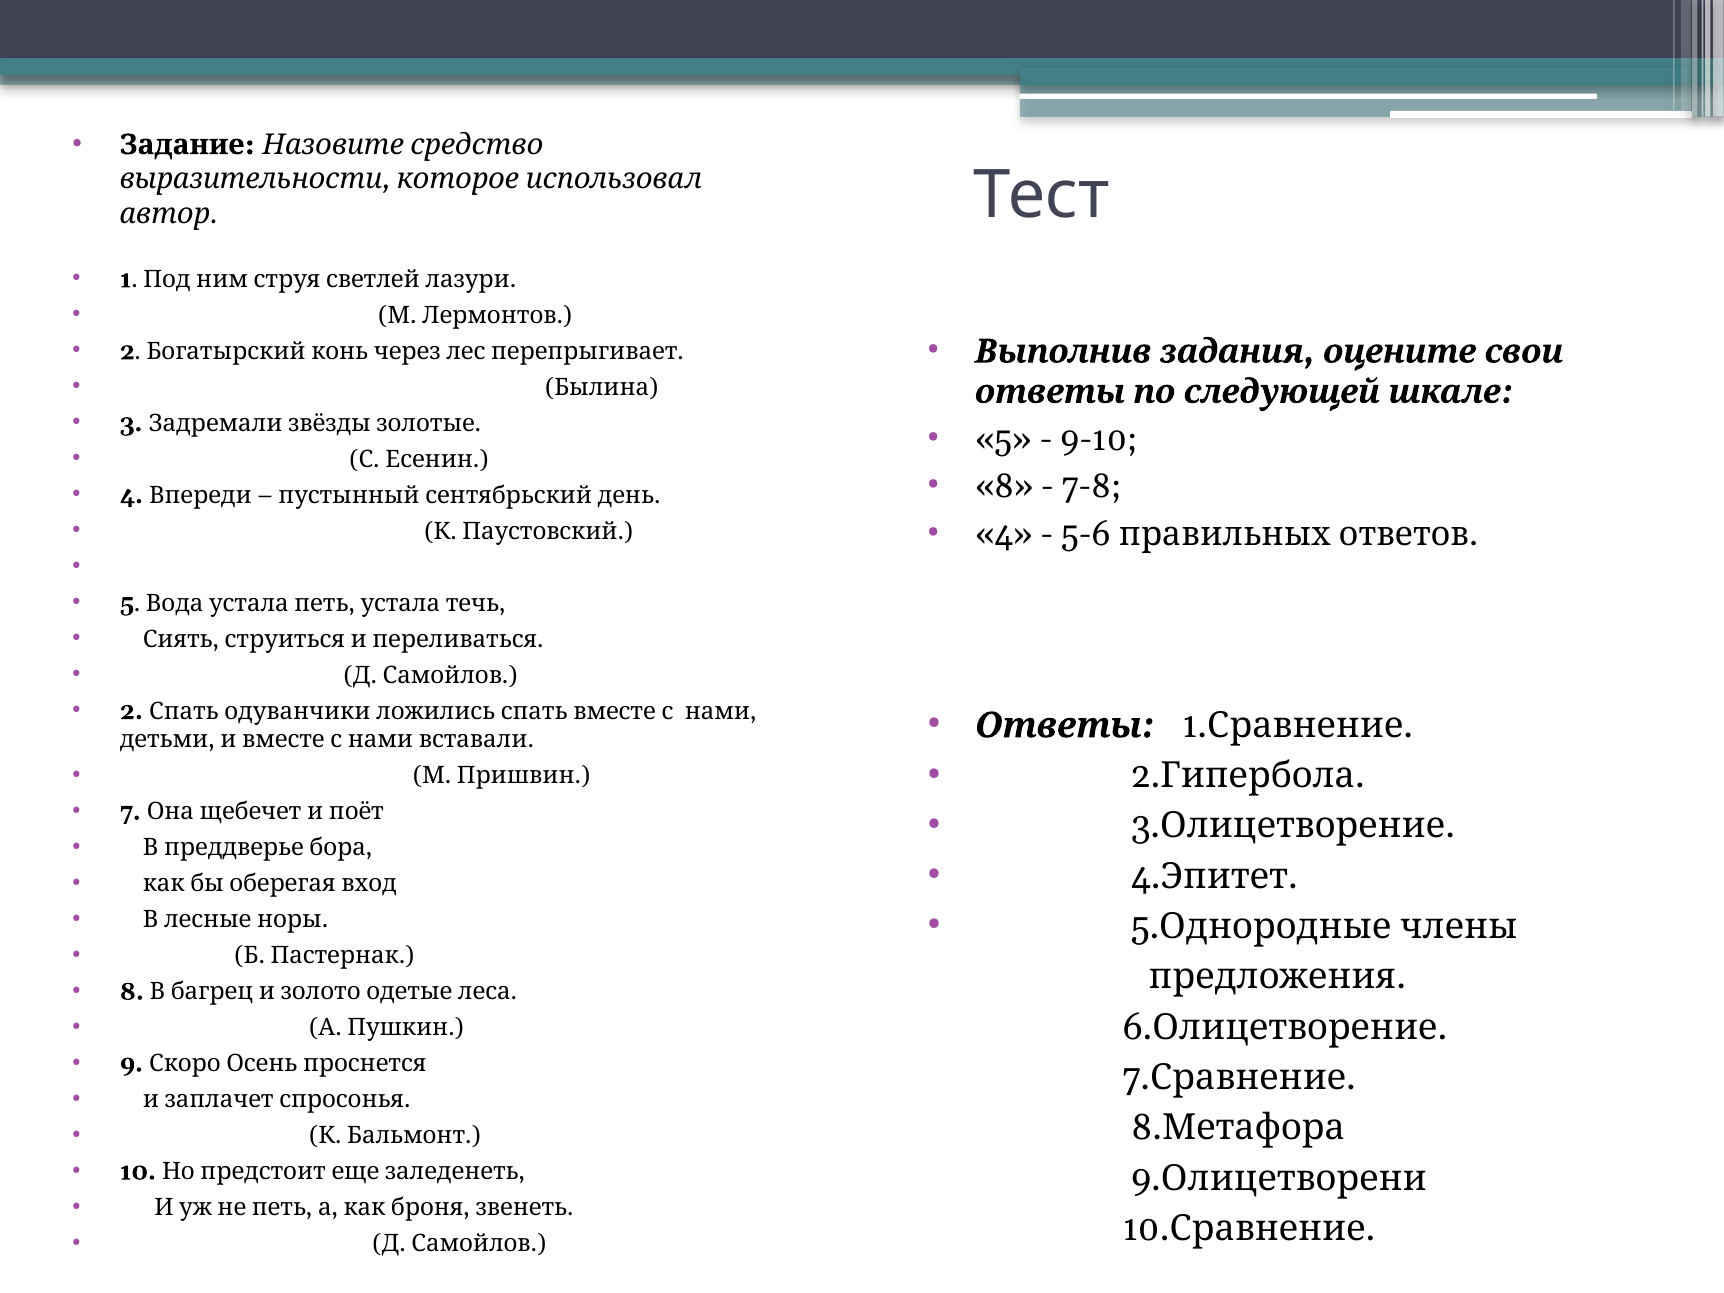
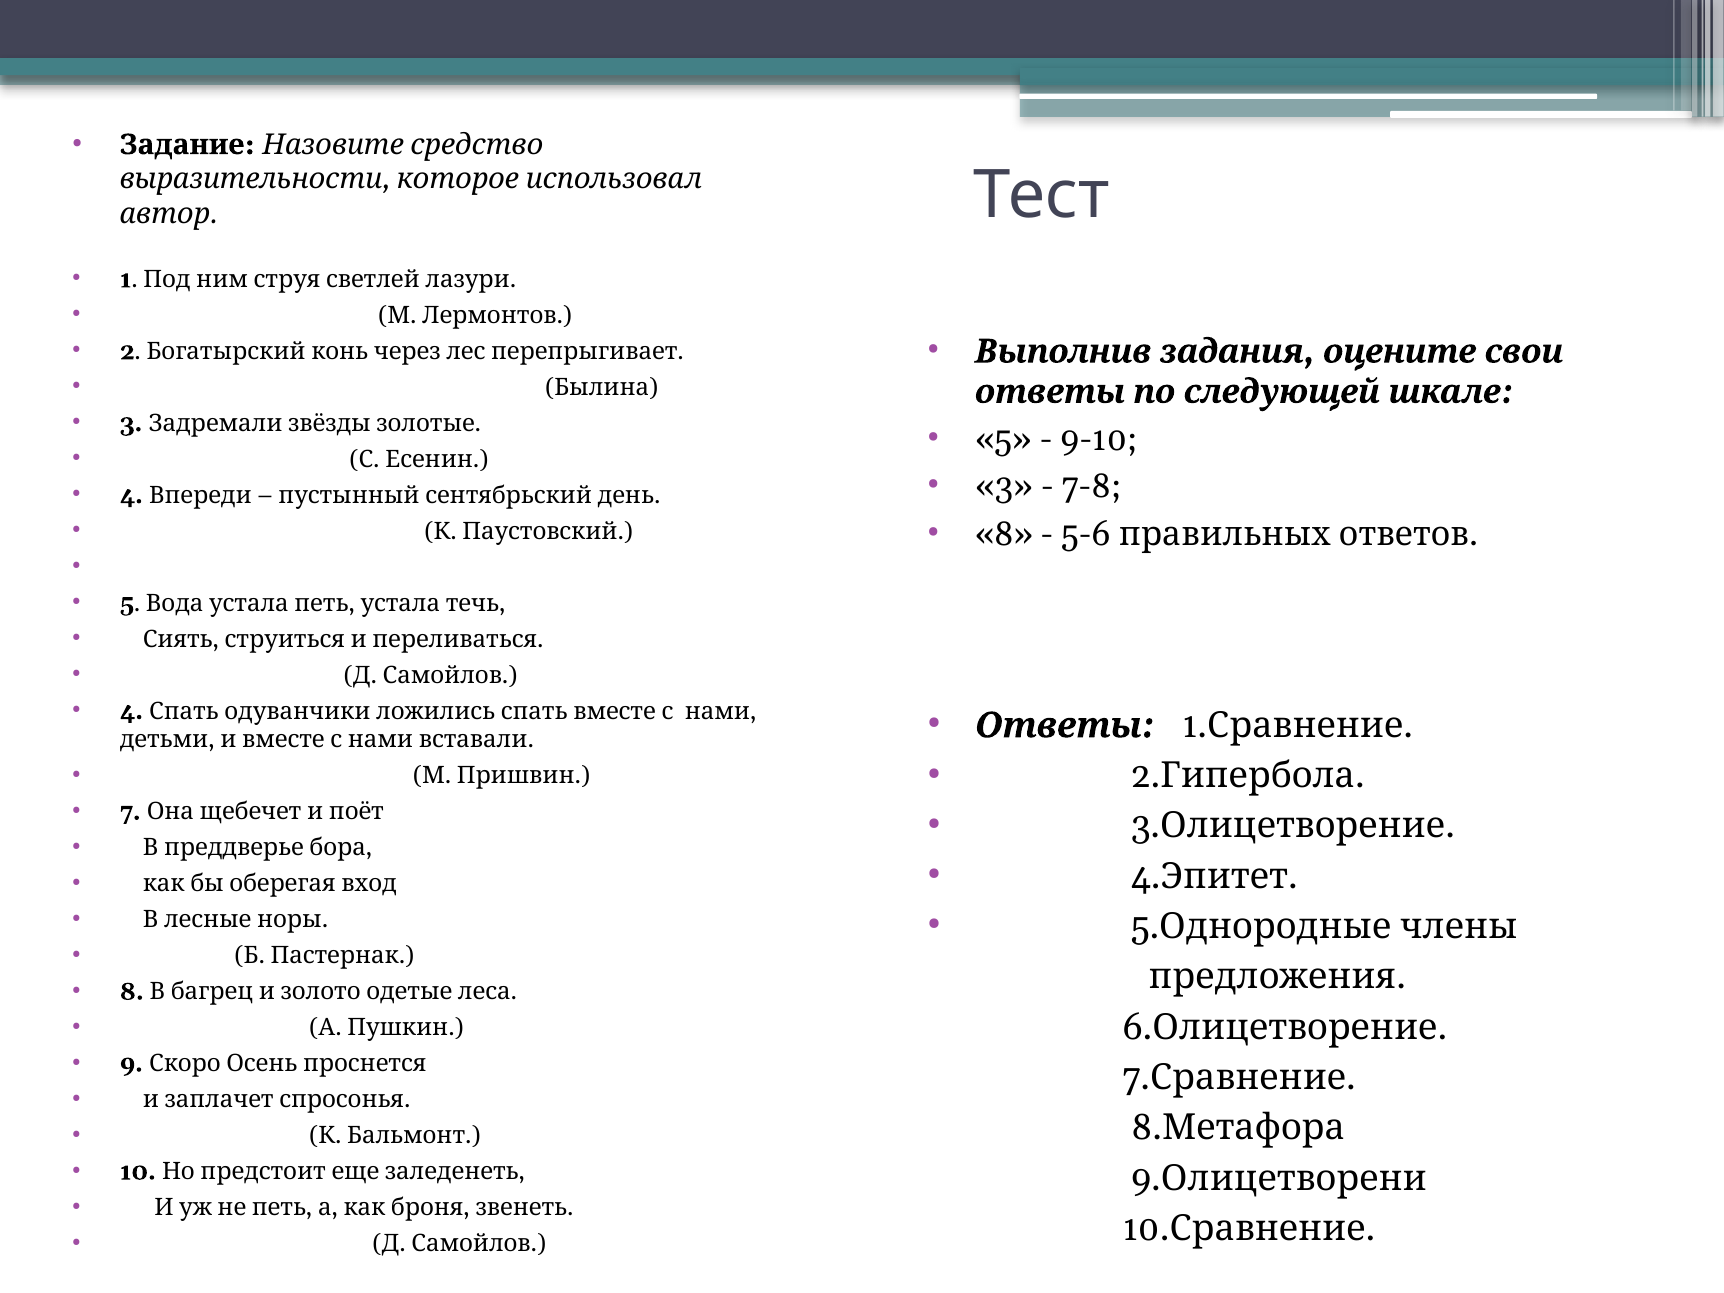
8 at (1004, 487): 8 -> 3
4 at (1004, 534): 4 -> 8
2 at (131, 711): 2 -> 4
